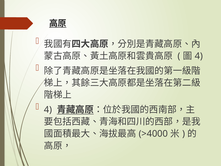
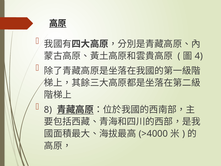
4 at (48, 110): 4 -> 8
